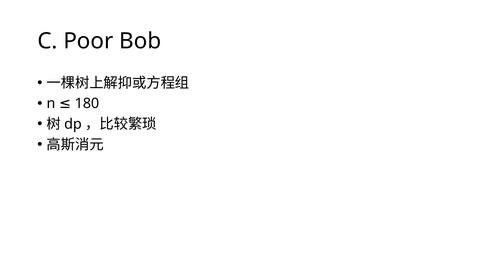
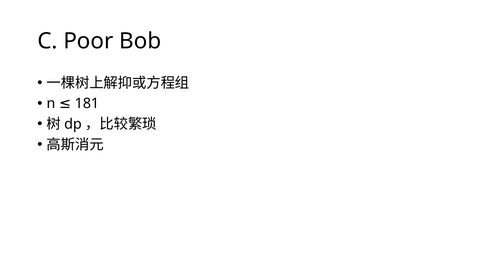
180: 180 -> 181
